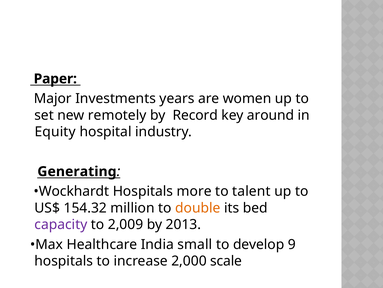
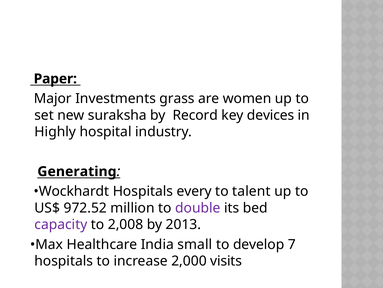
years: years -> grass
remotely: remotely -> suraksha
around: around -> devices
Equity: Equity -> Highly
more: more -> every
154.32: 154.32 -> 972.52
double colour: orange -> purple
2,009: 2,009 -> 2,008
9: 9 -> 7
scale: scale -> visits
